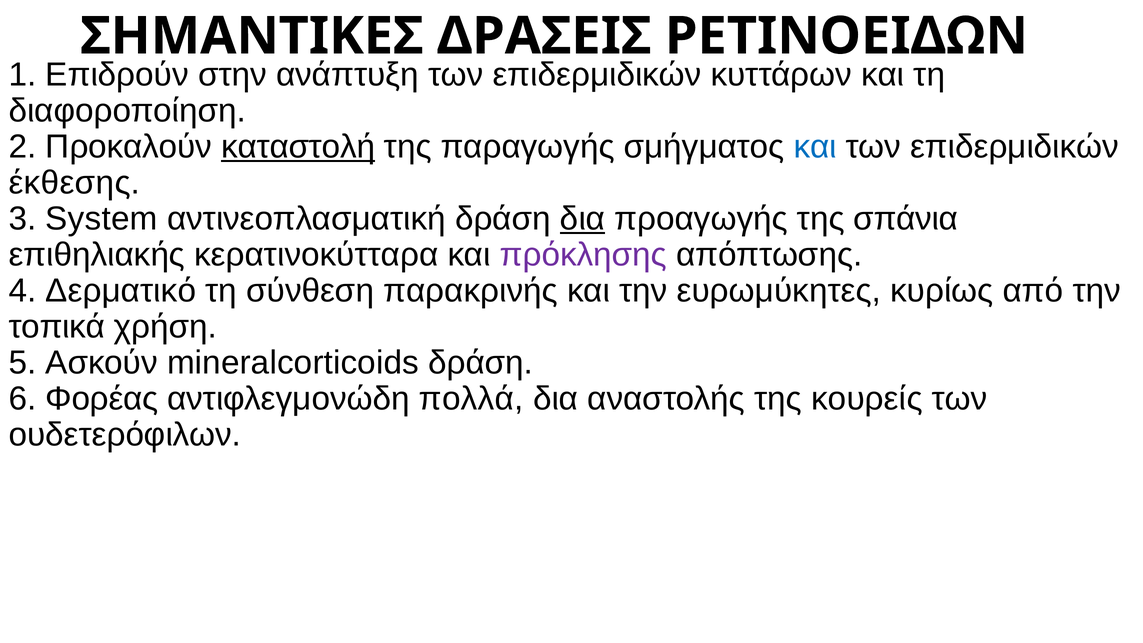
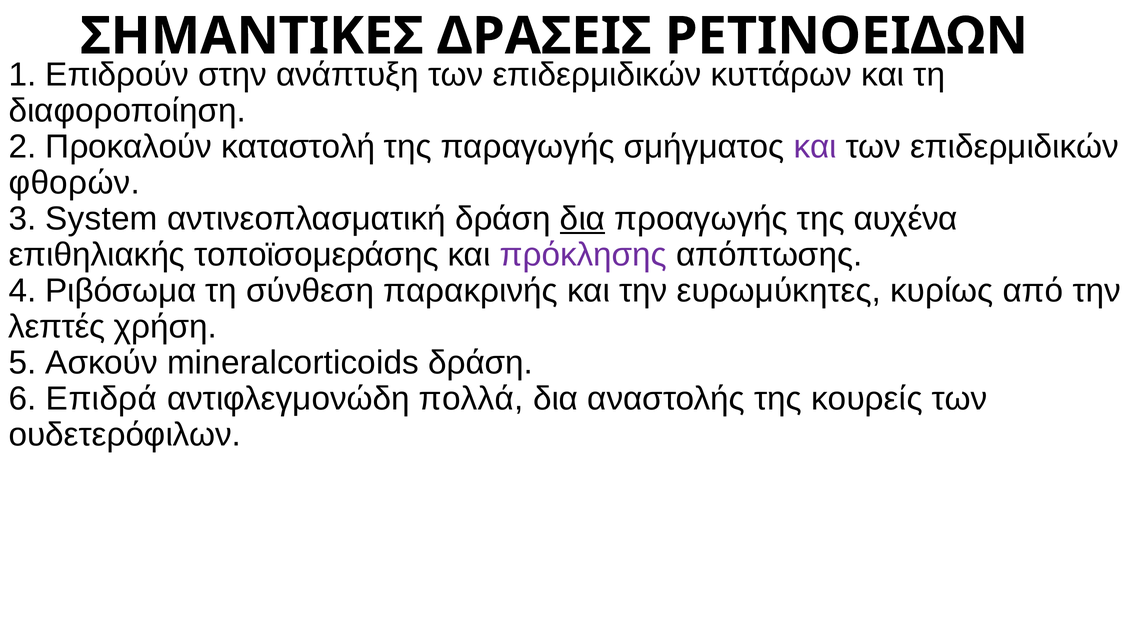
καταστολή underline: present -> none
και at (815, 147) colour: blue -> purple
έκθεσης: έκθεσης -> φθορών
σπάνια: σπάνια -> αυχένα
κερατινοκύτταρα: κερατινοκύτταρα -> τοποϊσομεράσης
Δερματικό: Δερματικό -> Ριβόσωμα
τοπικά: τοπικά -> λεπτές
Φορέας: Φορέας -> Επιδρά
